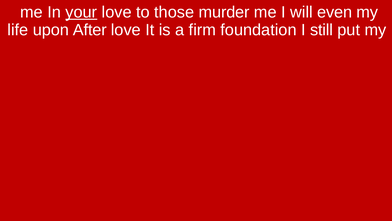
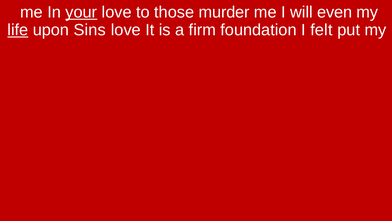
life underline: none -> present
After: After -> Sins
still: still -> felt
